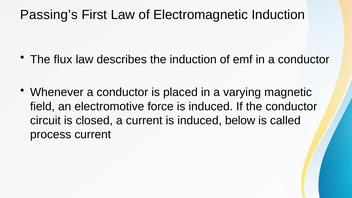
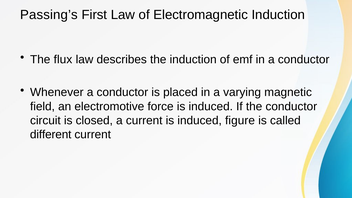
below: below -> figure
process: process -> different
